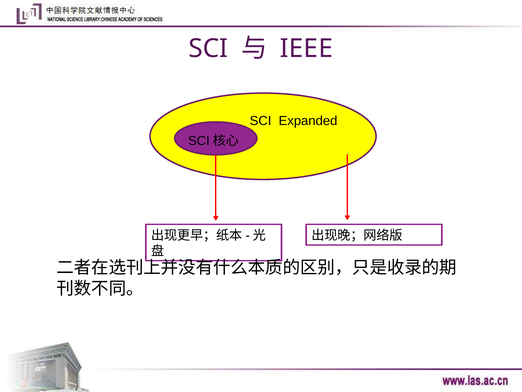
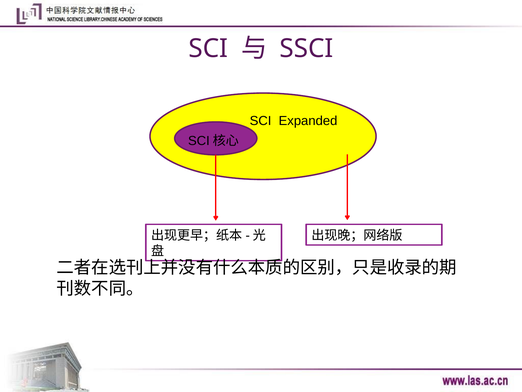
IEEE: IEEE -> SSCI
